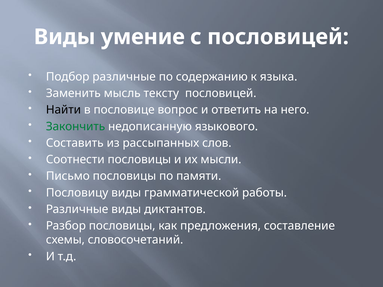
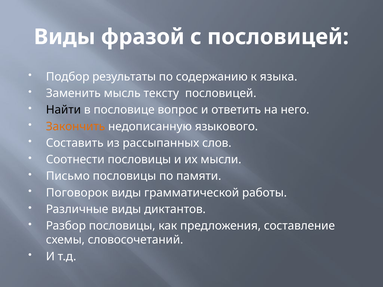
умение: умение -> фразой
Подбор различные: различные -> результаты
Закончить colour: green -> orange
Пословицу: Пословицу -> Поговорок
